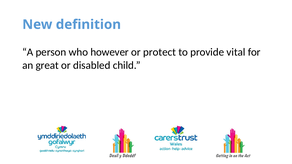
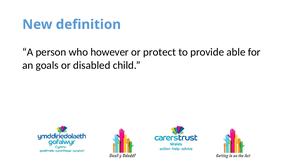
vital: vital -> able
great: great -> goals
